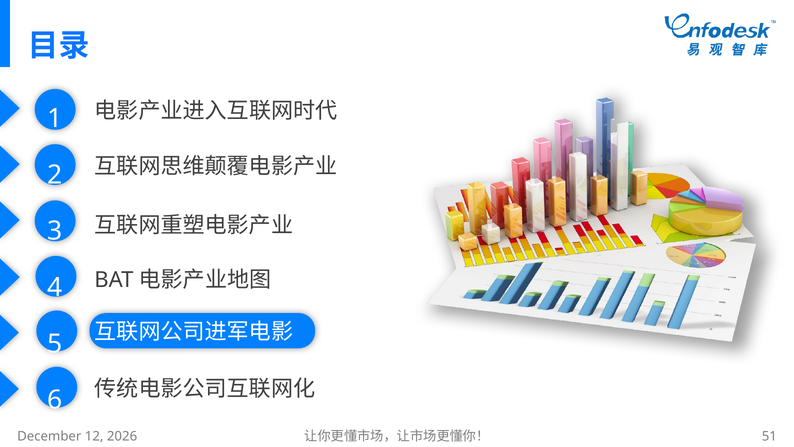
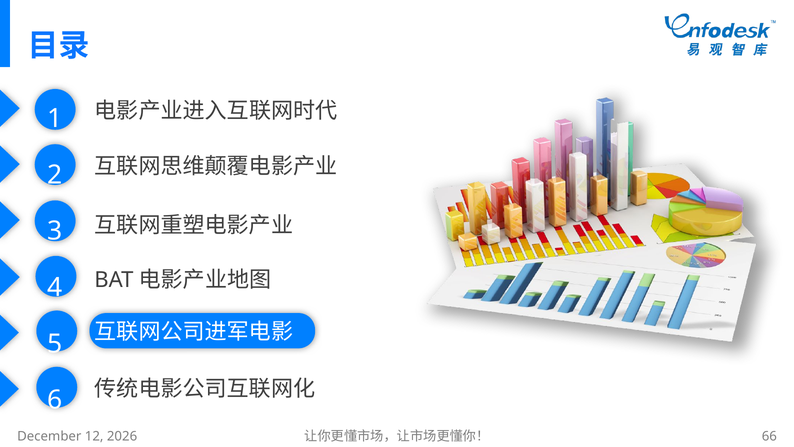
51: 51 -> 66
